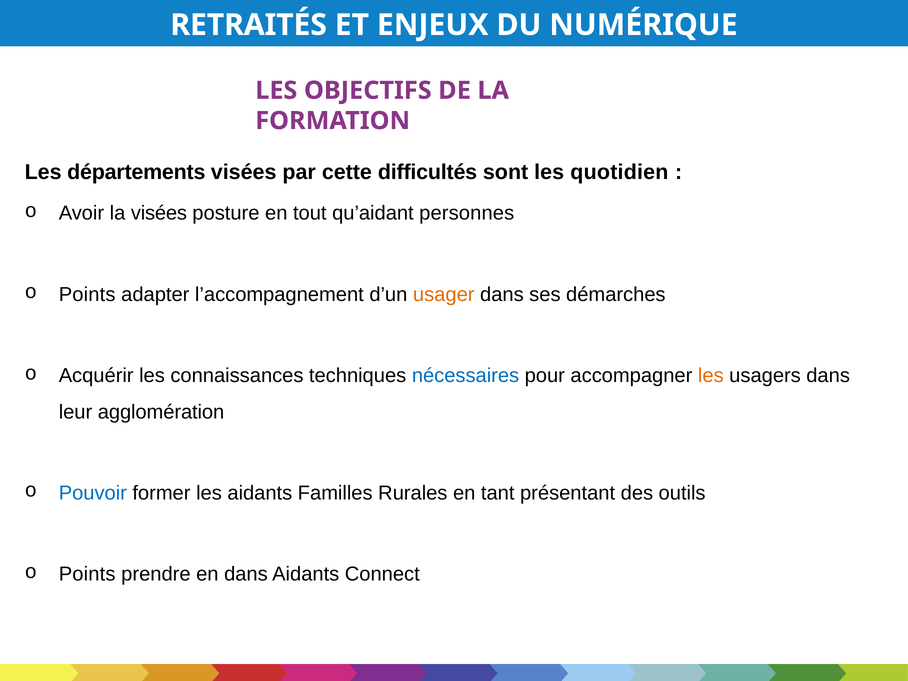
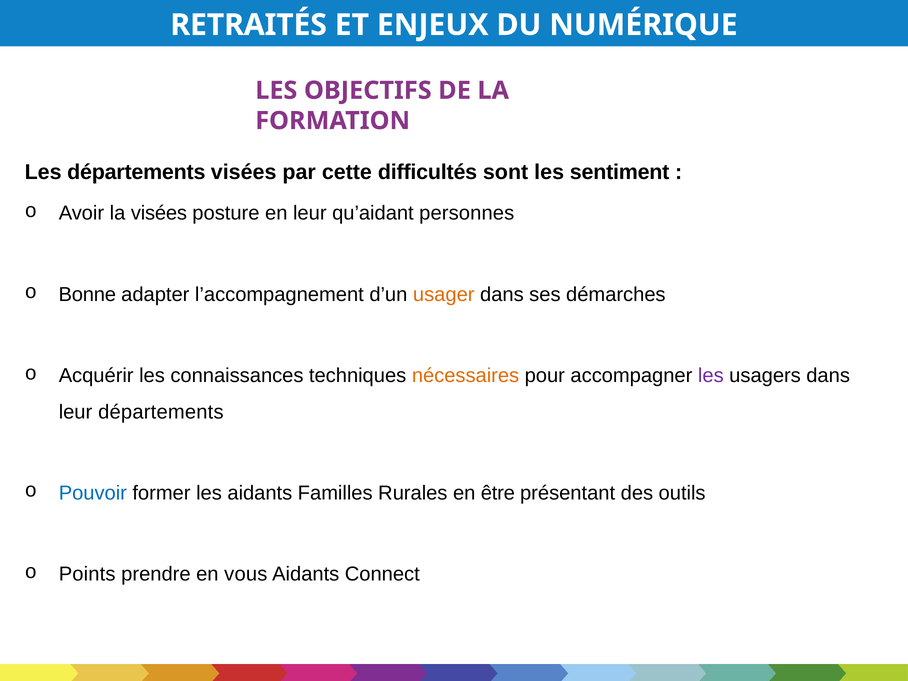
quotidien: quotidien -> sentiment
en tout: tout -> leur
Points at (87, 294): Points -> Bonne
nécessaires colour: blue -> orange
les at (711, 376) colour: orange -> purple
leur agglomération: agglomération -> départements
tant: tant -> être
en dans: dans -> vous
